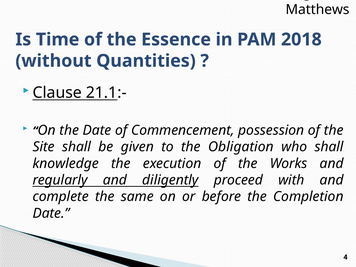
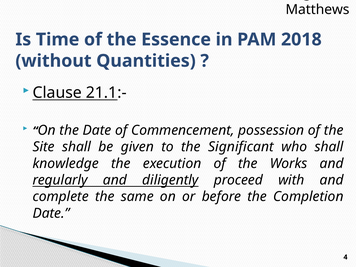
Obligation: Obligation -> Significant
